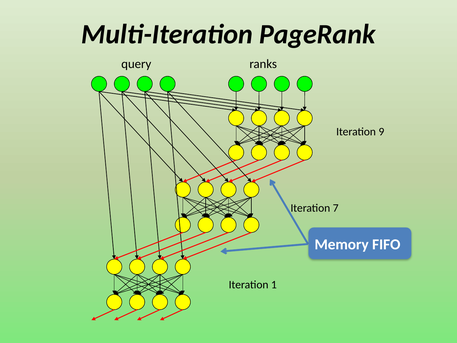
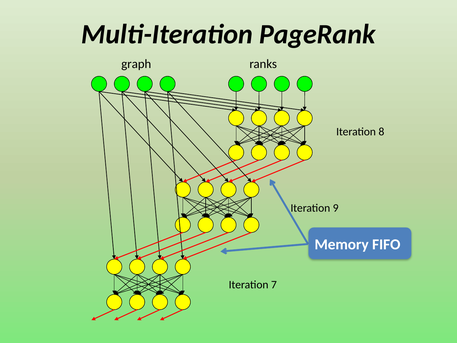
query: query -> graph
9: 9 -> 8
7: 7 -> 9
1: 1 -> 7
